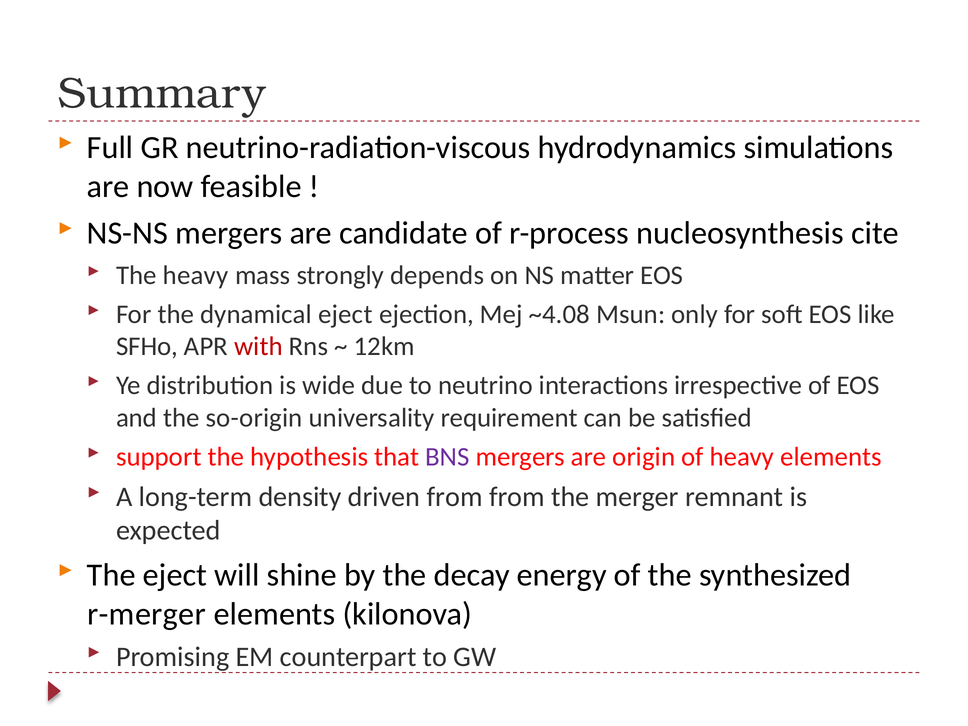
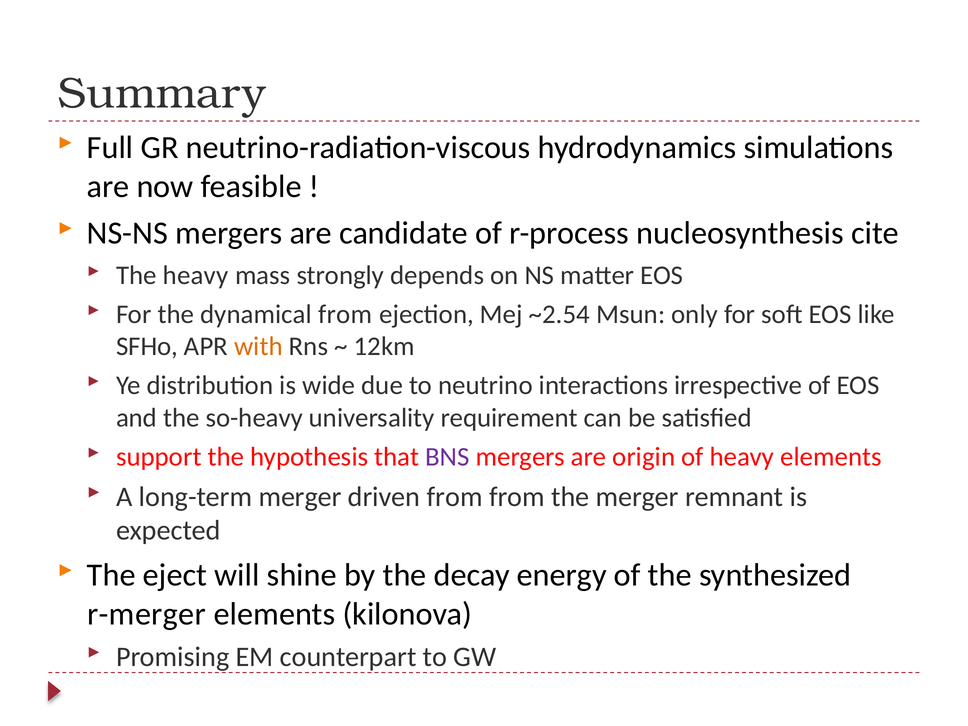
dynamical eject: eject -> from
~4.08: ~4.08 -> ~2.54
with colour: red -> orange
so-origin: so-origin -> so-heavy
long-term density: density -> merger
